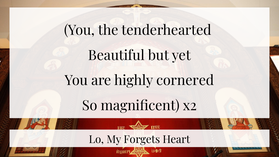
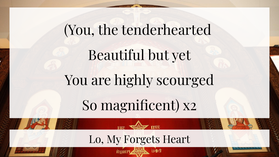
cornered: cornered -> scourged
